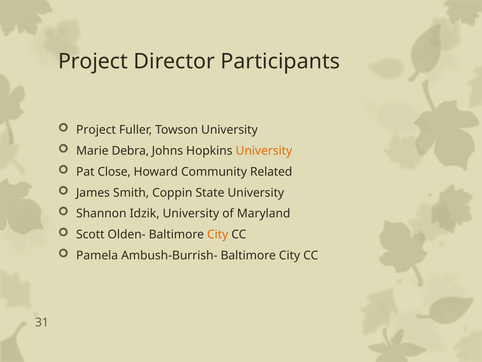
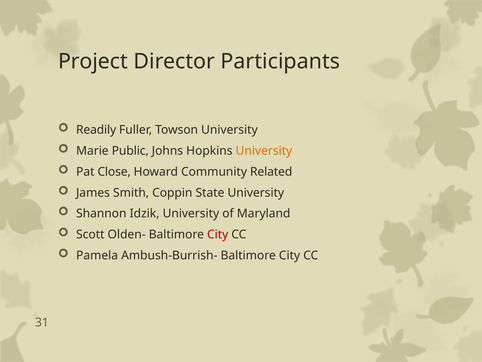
Project at (96, 130): Project -> Readily
Debra: Debra -> Public
City at (218, 234) colour: orange -> red
